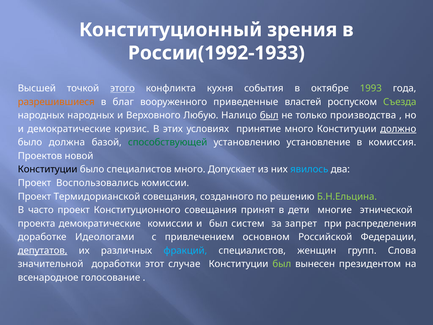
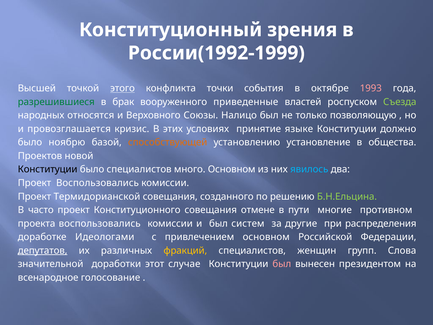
России(1992-1933: России(1992-1933 -> России(1992-1999
кухня: кухня -> точки
1993 colour: light green -> pink
разрешившиеся colour: orange -> green
благ: благ -> брак
народных народных: народных -> относятся
Любую: Любую -> Союзы
был at (269, 115) underline: present -> none
производства: производства -> позволяющую
и демократические: демократические -> провозглашается
принятие много: много -> языке
должно underline: present -> none
должна: должна -> ноябрю
способствующей colour: green -> orange
комиссия: комиссия -> общества
много Допускает: Допускает -> Основном
принят: принят -> отмене
дети: дети -> пути
этнической: этнической -> противном
проекта демократические: демократические -> воспользовались
запрет: запрет -> другие
фракций colour: light blue -> yellow
был at (282, 264) colour: light green -> pink
